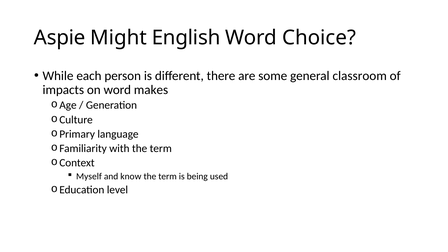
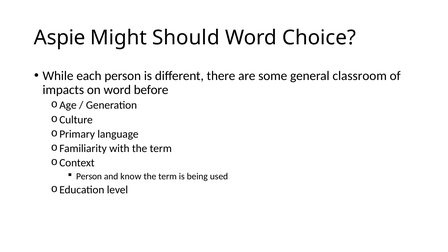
English: English -> Should
makes: makes -> before
Myself at (89, 176): Myself -> Person
